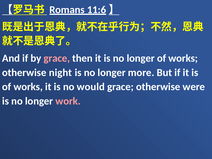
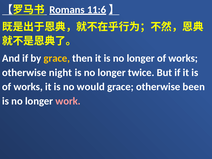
grace at (57, 58) colour: pink -> yellow
more: more -> twice
were: were -> been
